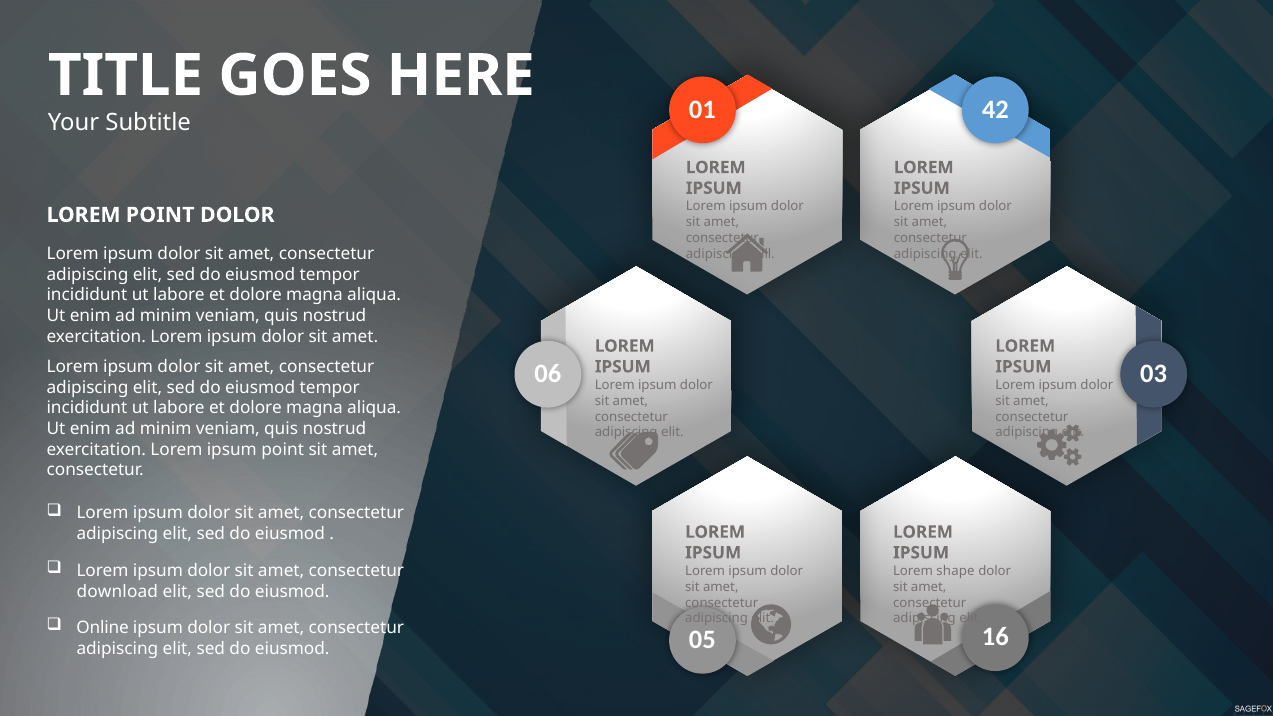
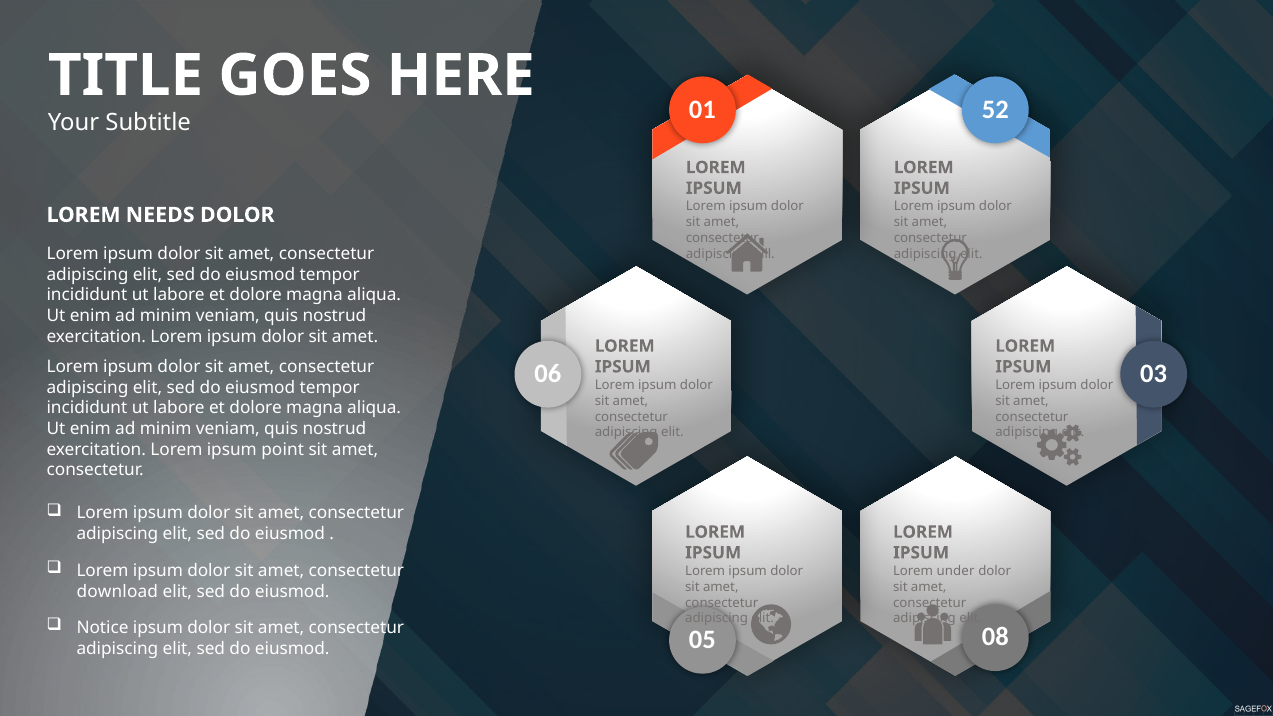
42: 42 -> 52
LOREM POINT: POINT -> NEEDS
shape: shape -> under
Online: Online -> Notice
16: 16 -> 08
